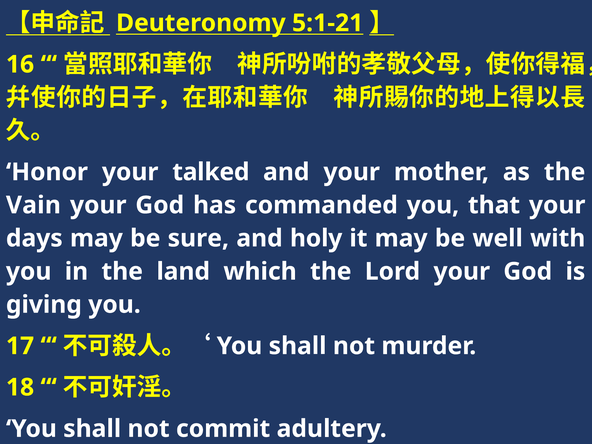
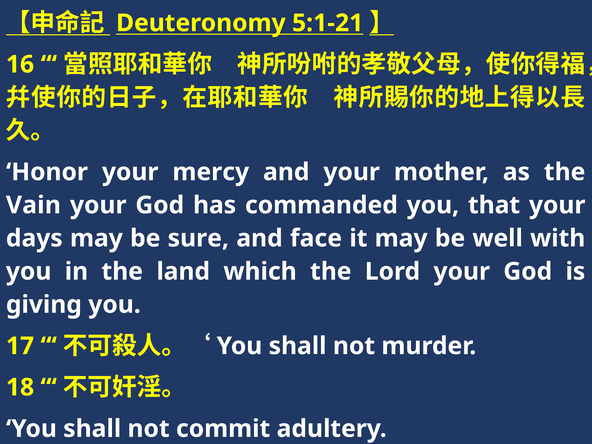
talked: talked -> mercy
holy: holy -> face
